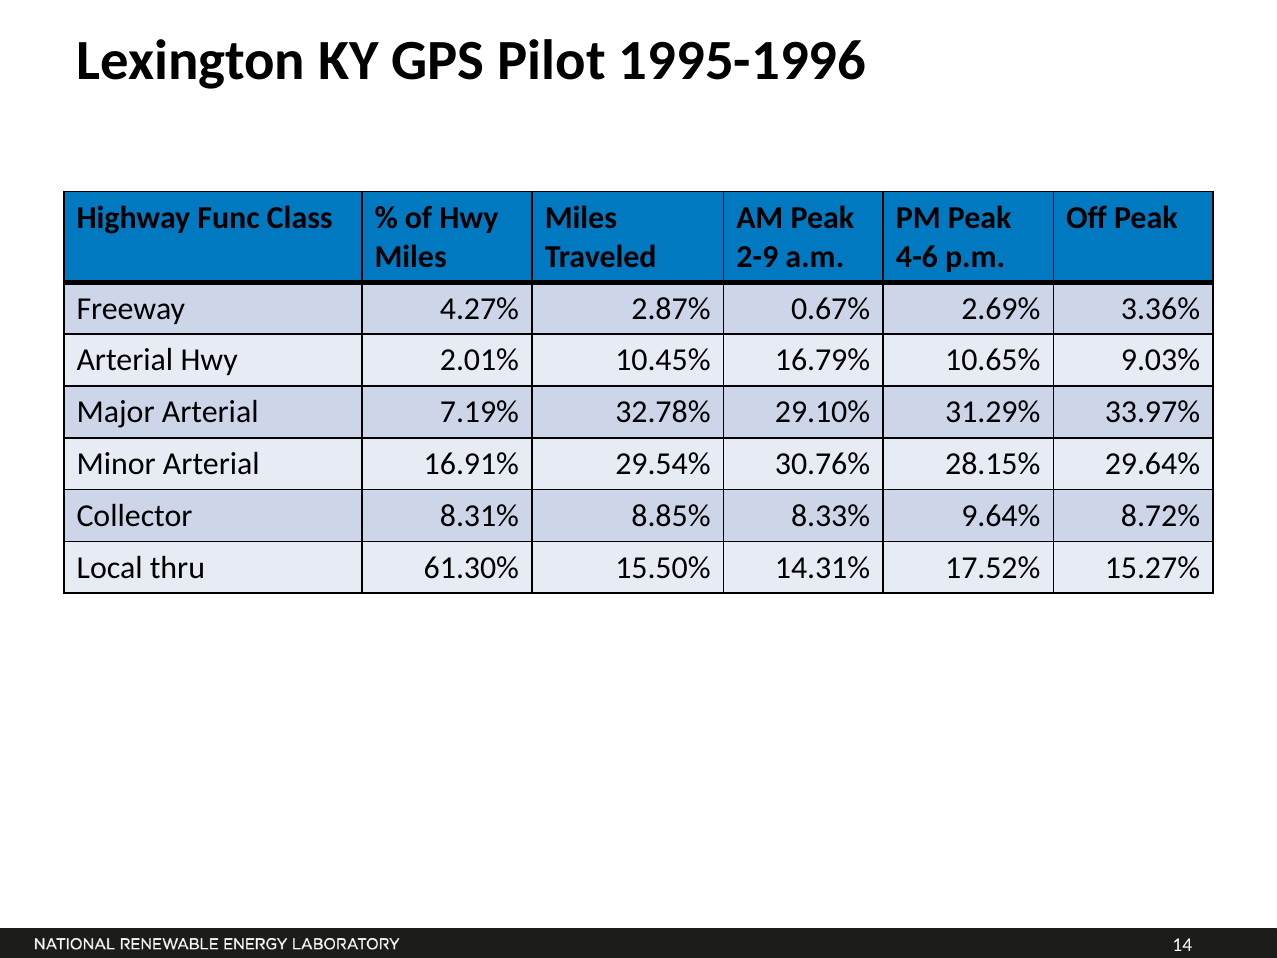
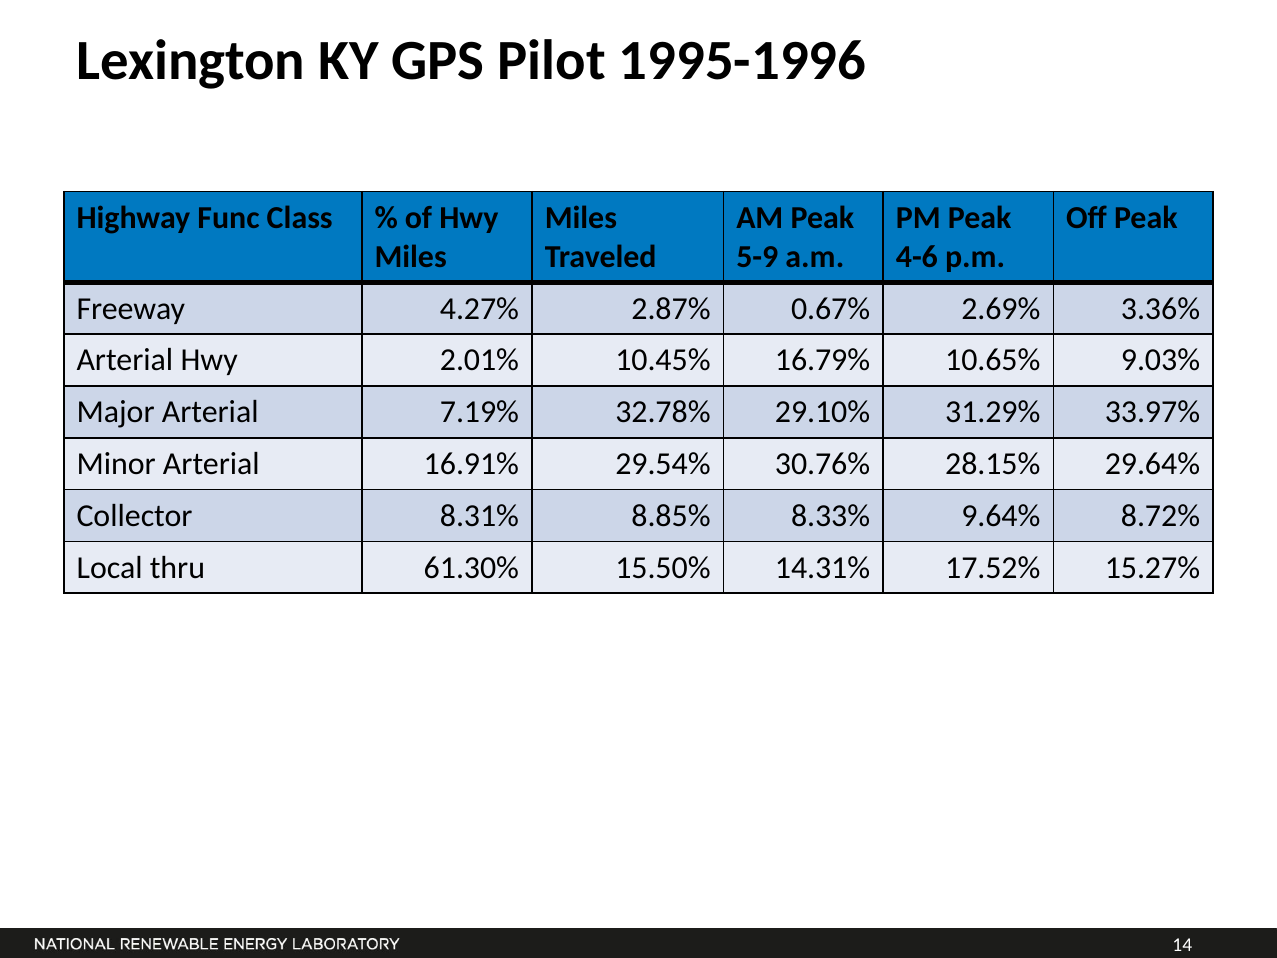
2-9: 2-9 -> 5-9
